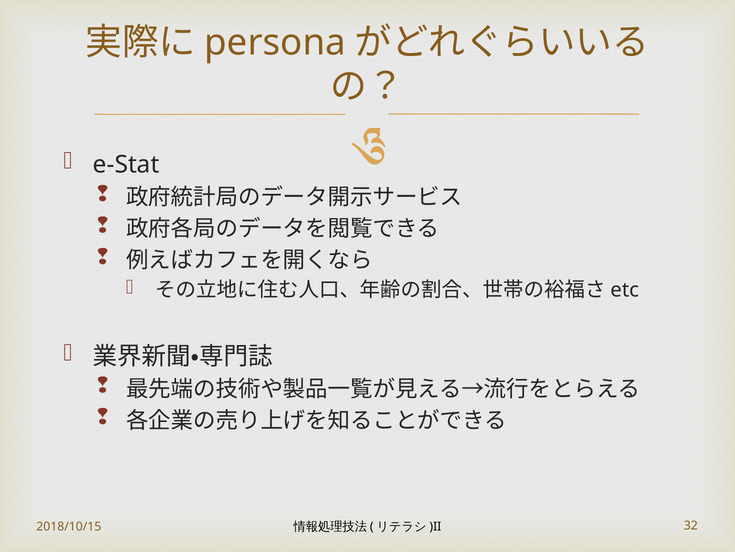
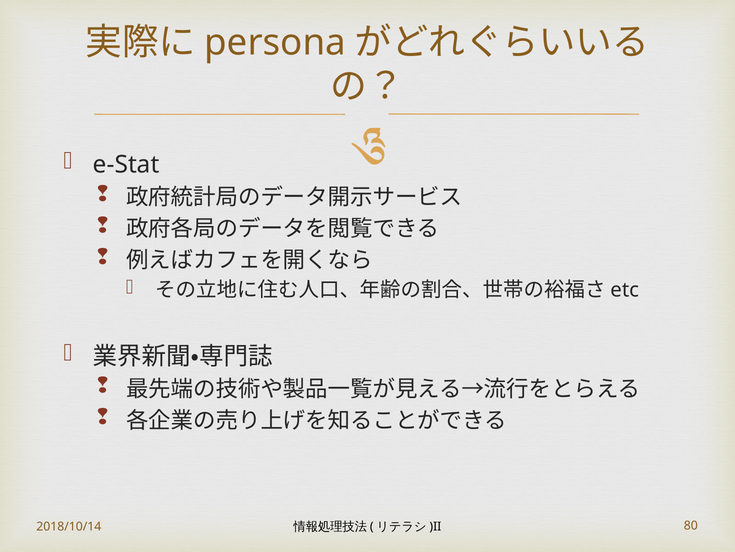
2018/10/15: 2018/10/15 -> 2018/10/14
32: 32 -> 80
